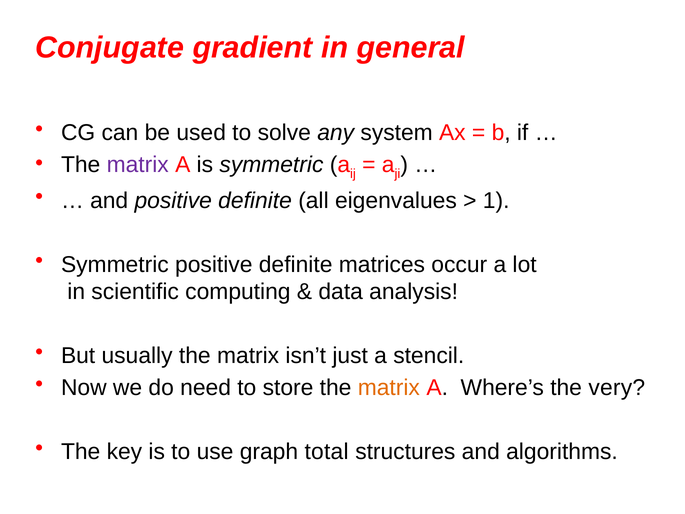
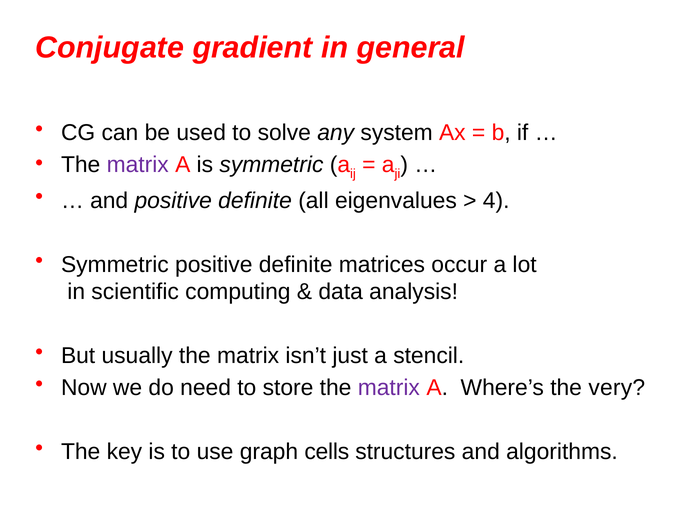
1: 1 -> 4
matrix at (389, 388) colour: orange -> purple
total: total -> cells
